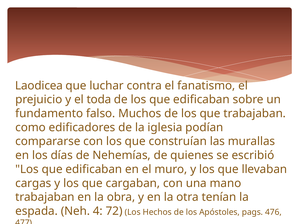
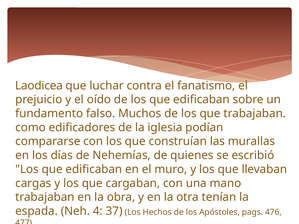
toda: toda -> oído
72: 72 -> 37
